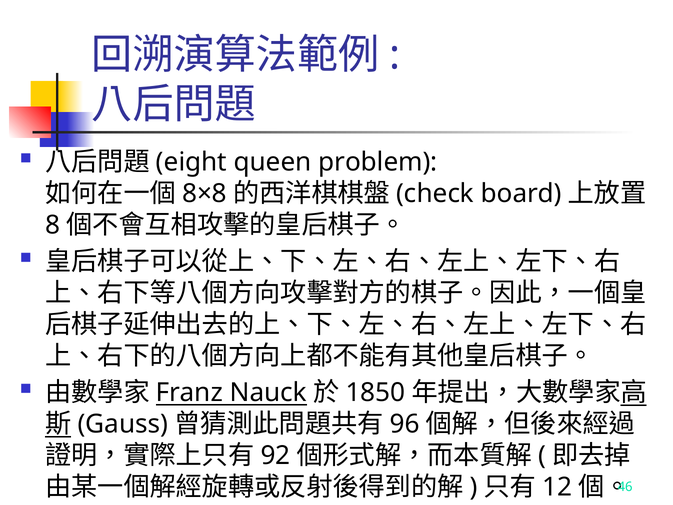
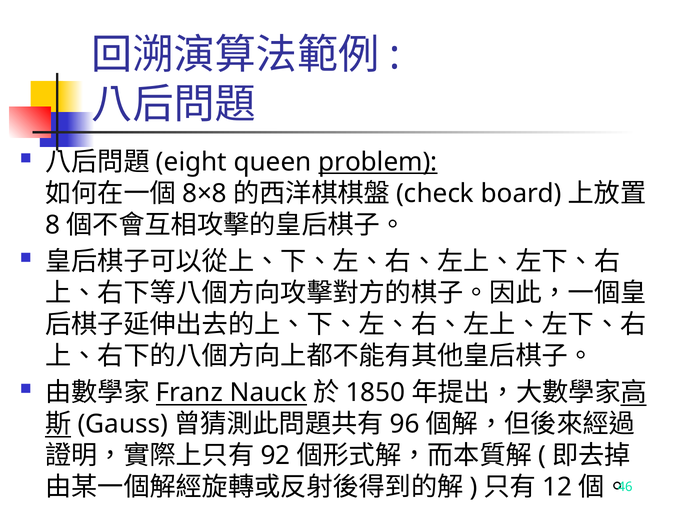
problem underline: none -> present
